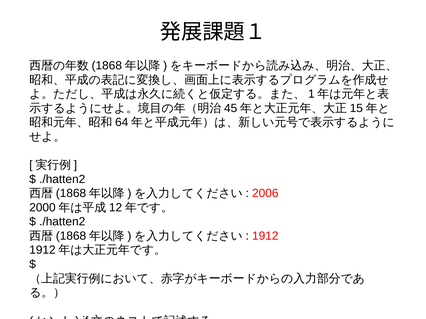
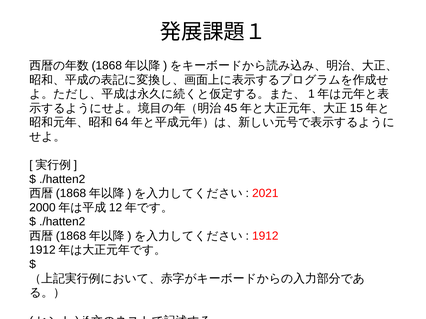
2006: 2006 -> 2021
